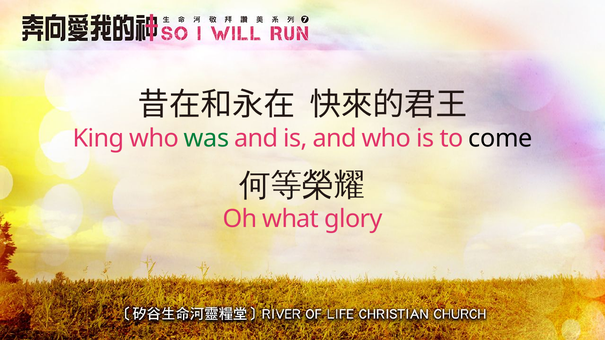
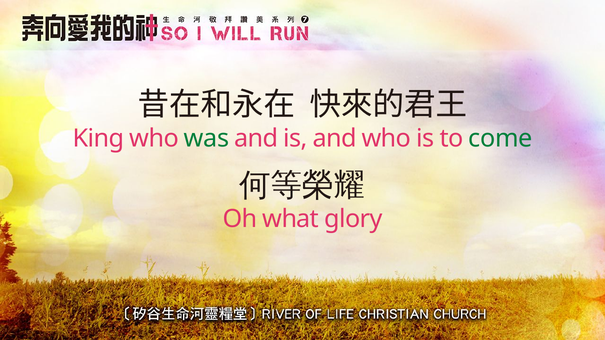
come colour: black -> green
